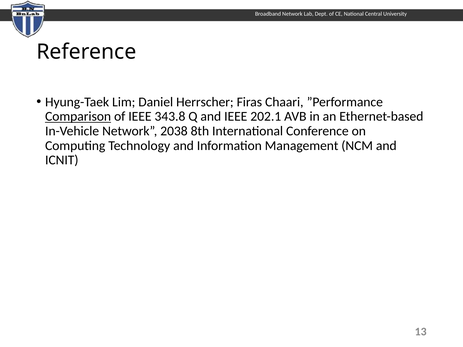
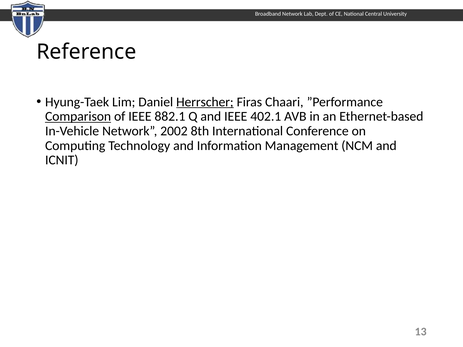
Herrscher underline: none -> present
343.8: 343.8 -> 882.1
202.1: 202.1 -> 402.1
2038: 2038 -> 2002
